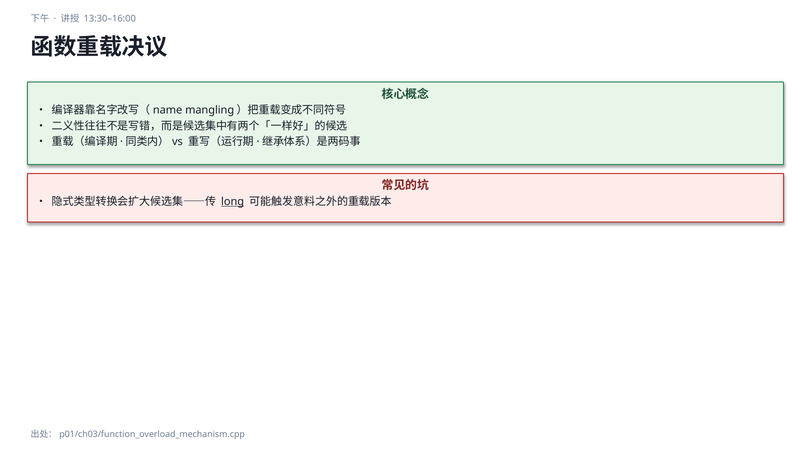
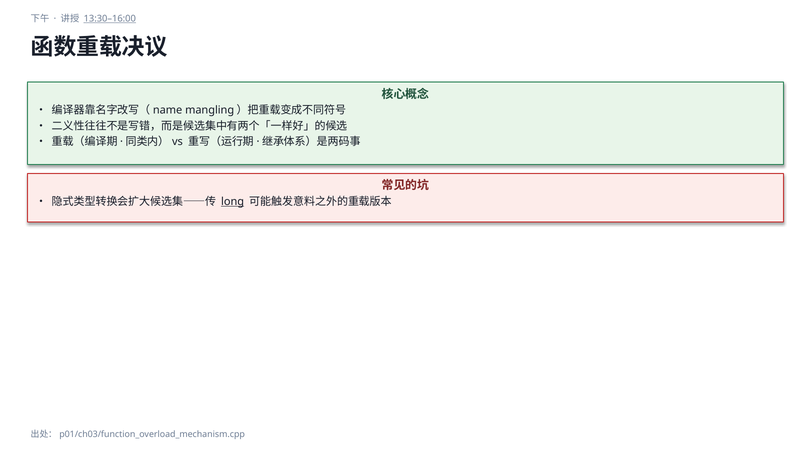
13:30–16:00 underline: none -> present
